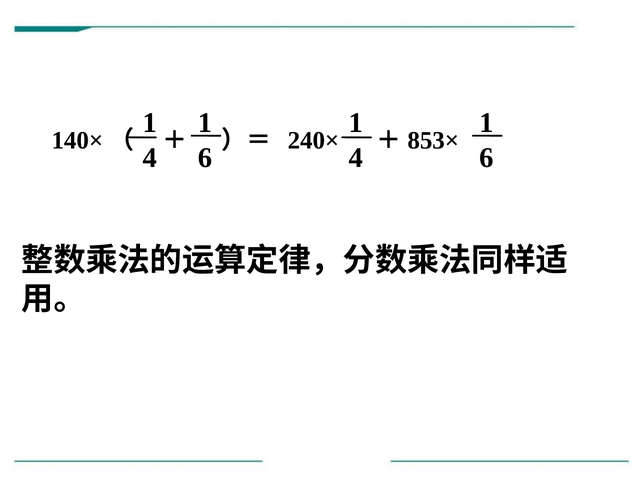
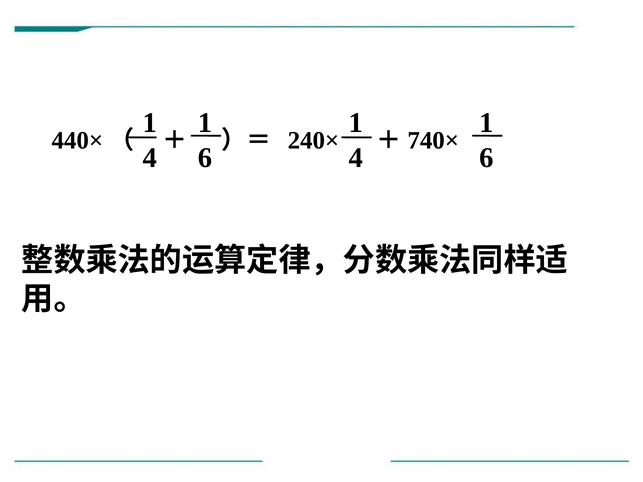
140×: 140× -> 440×
853×: 853× -> 740×
